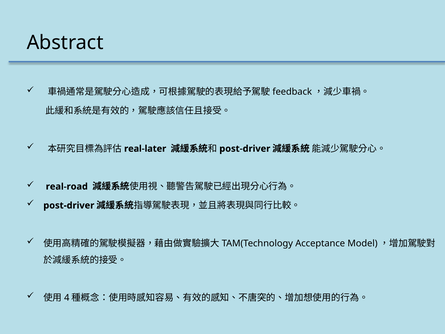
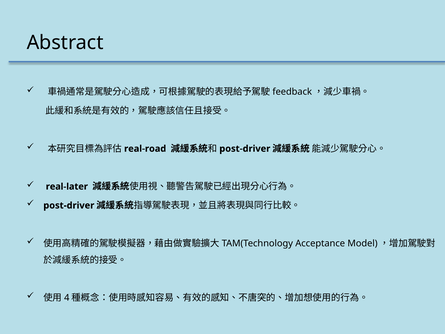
real-later: real-later -> real-road
real-road: real-road -> real-later
